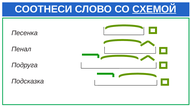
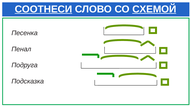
СООТНЕСИ underline: none -> present
